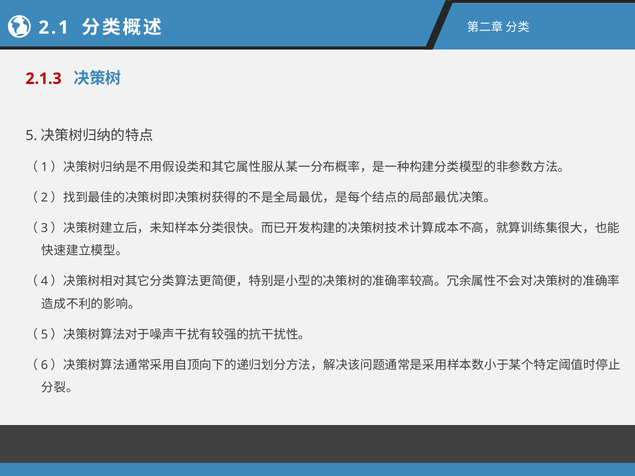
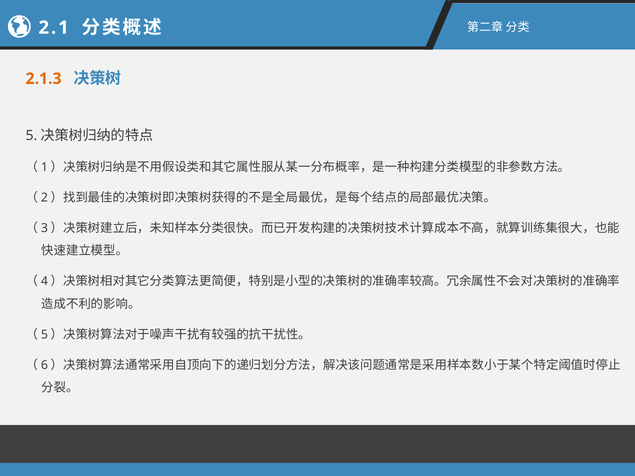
2.1.3 colour: red -> orange
